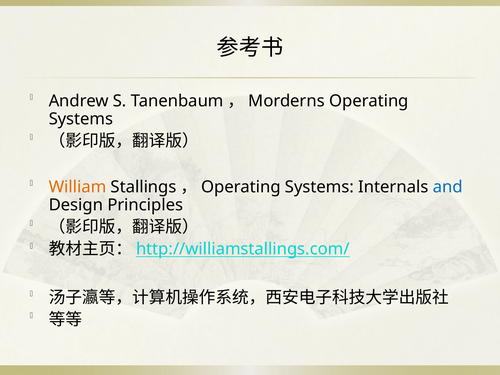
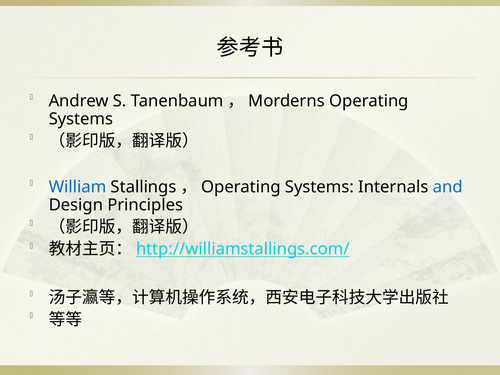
William colour: orange -> blue
